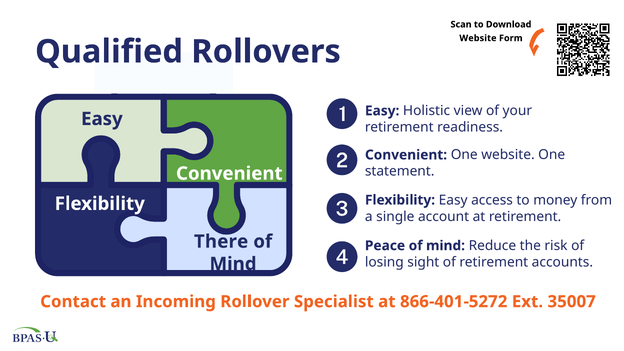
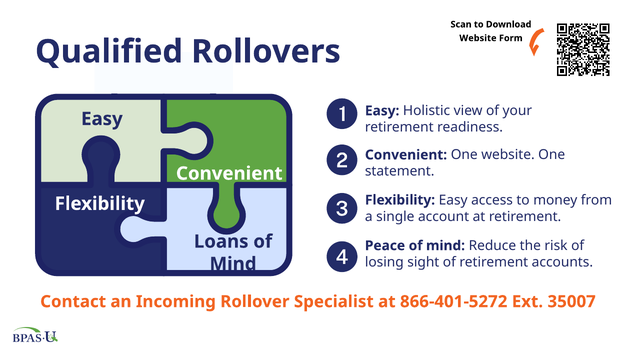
There: There -> Loans
